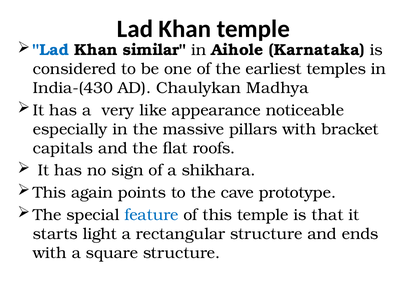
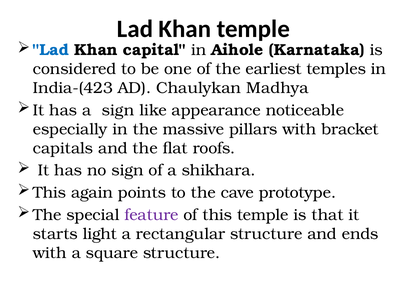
similar: similar -> capital
India-(430: India-(430 -> India-(423
a very: very -> sign
feature colour: blue -> purple
